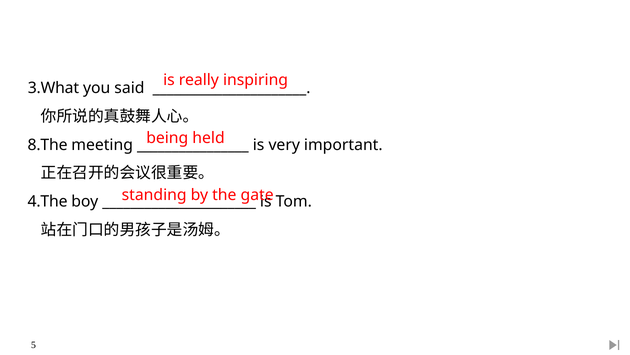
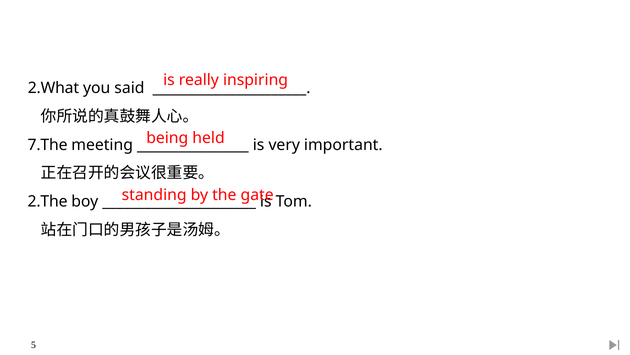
3.What: 3.What -> 2.What
8.The: 8.The -> 7.The
4.The: 4.The -> 2.The
